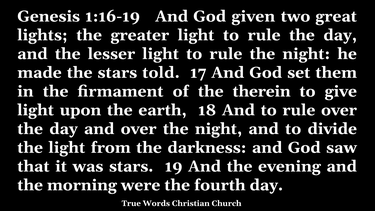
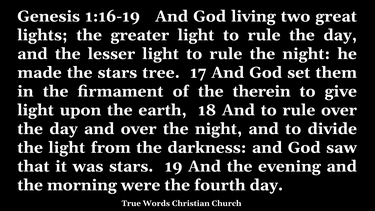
given: given -> living
told: told -> tree
